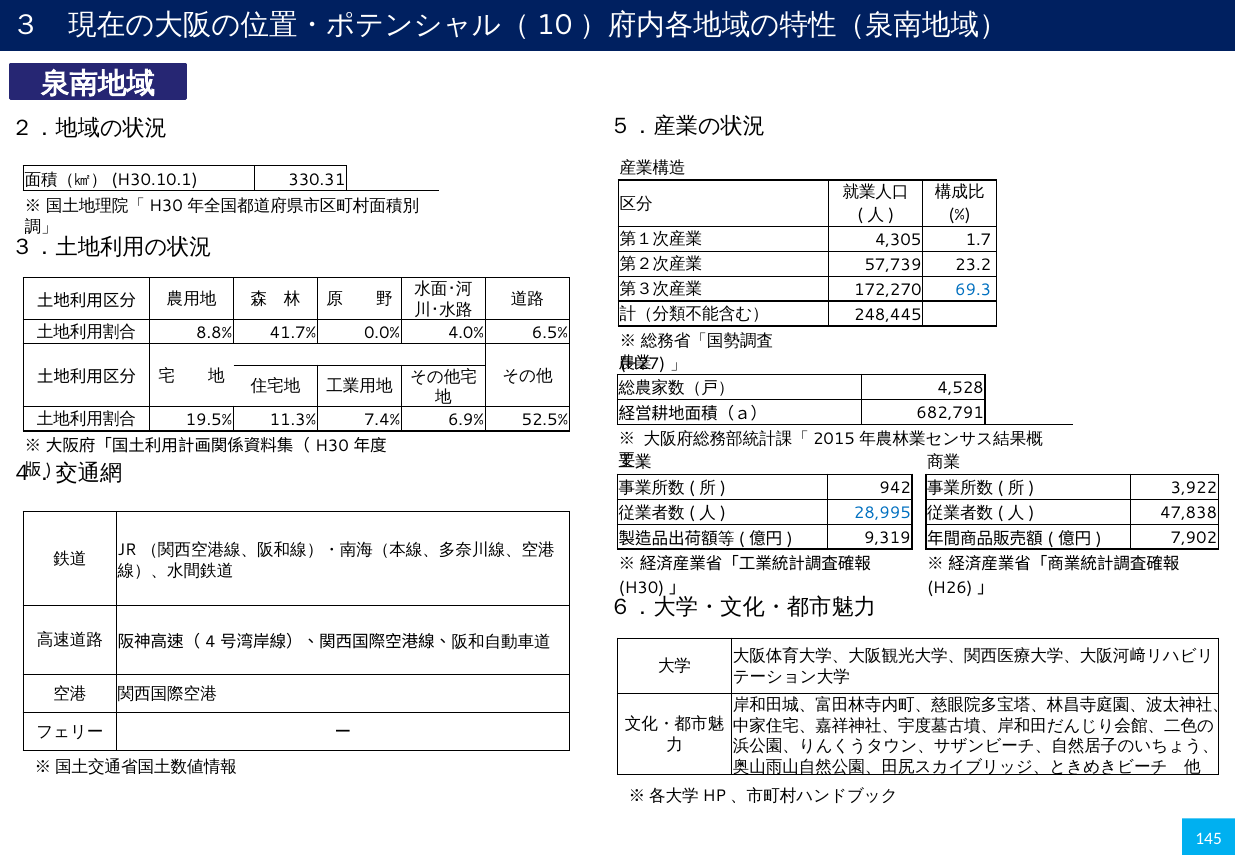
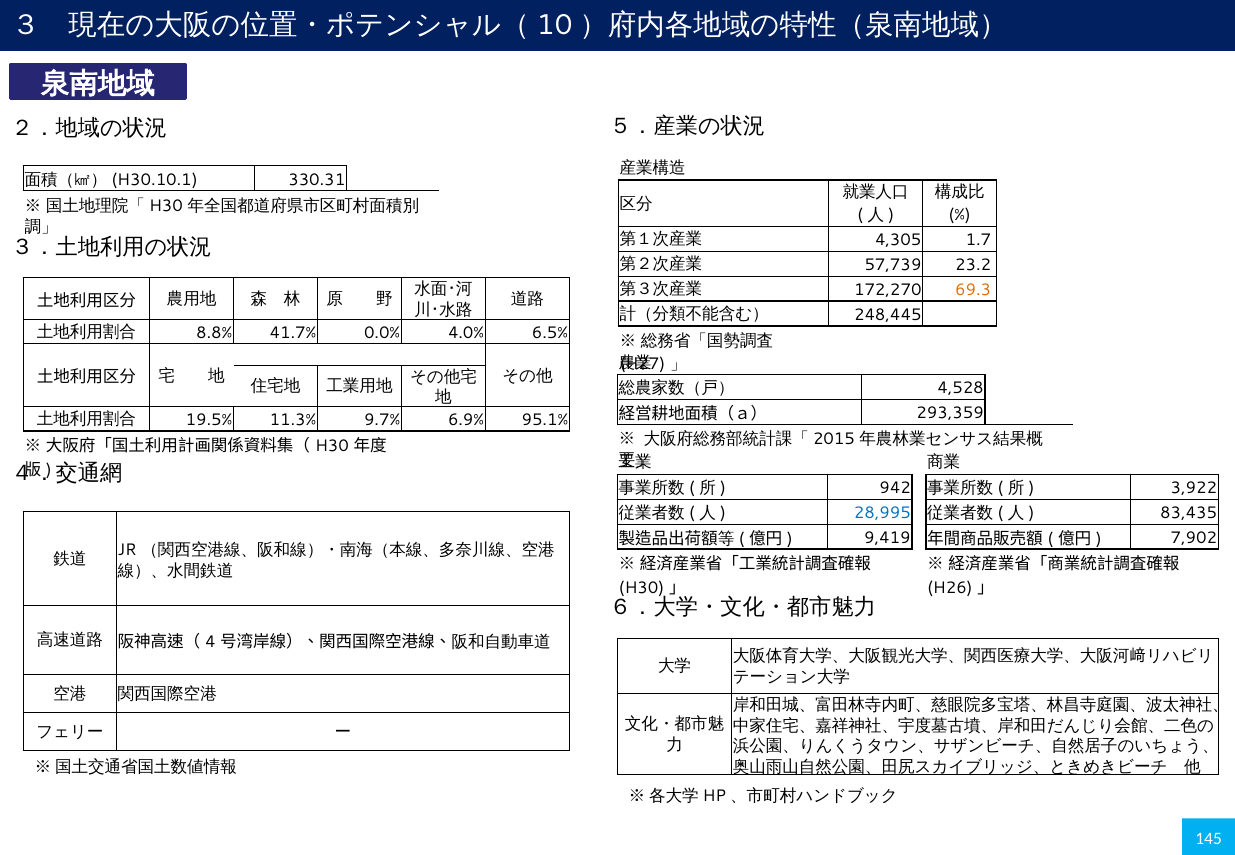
69.3 colour: blue -> orange
682,791: 682,791 -> 293,359
7.4%: 7.4% -> 9.7%
52.5%: 52.5% -> 95.1%
47,838: 47,838 -> 83,435
9,319: 9,319 -> 9,419
